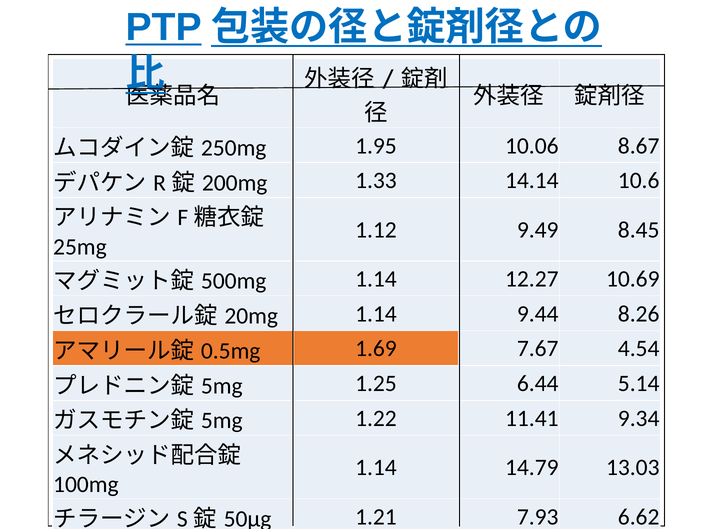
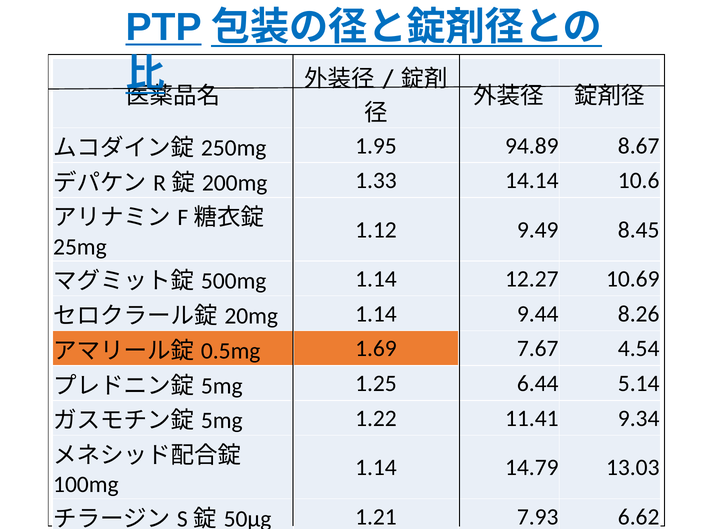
10.06: 10.06 -> 94.89
